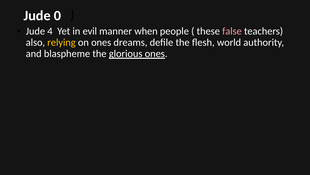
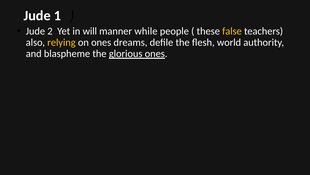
0: 0 -> 1
4: 4 -> 2
evil: evil -> will
when: when -> while
false colour: pink -> yellow
